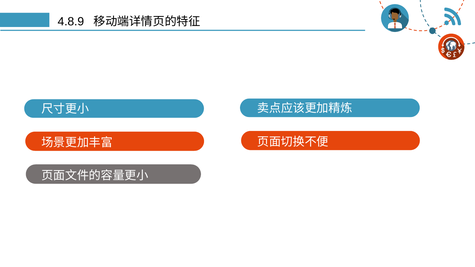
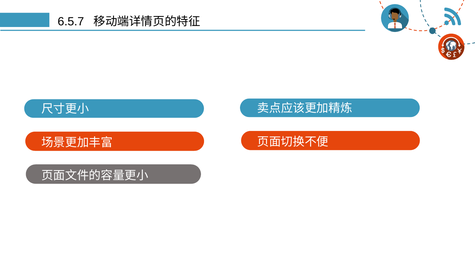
4.8.9: 4.8.9 -> 6.5.7
